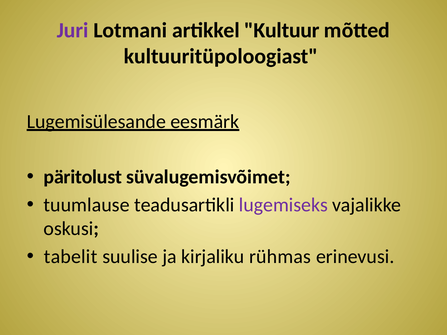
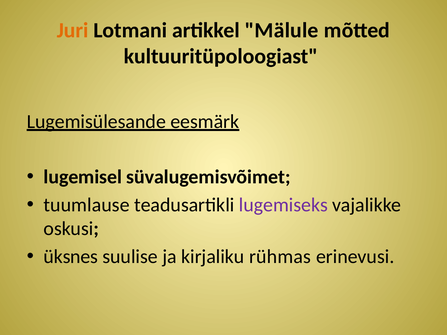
Juri colour: purple -> orange
Kultuur: Kultuur -> Mälule
päritolust: päritolust -> lugemisel
tabelit: tabelit -> üksnes
